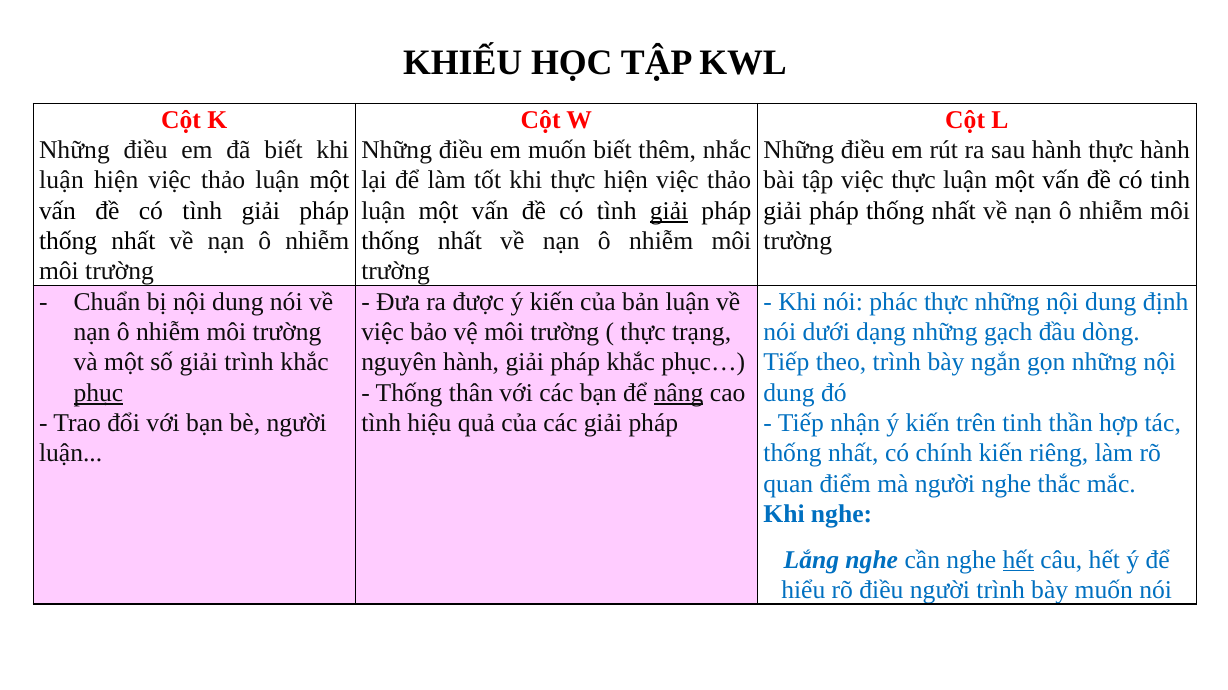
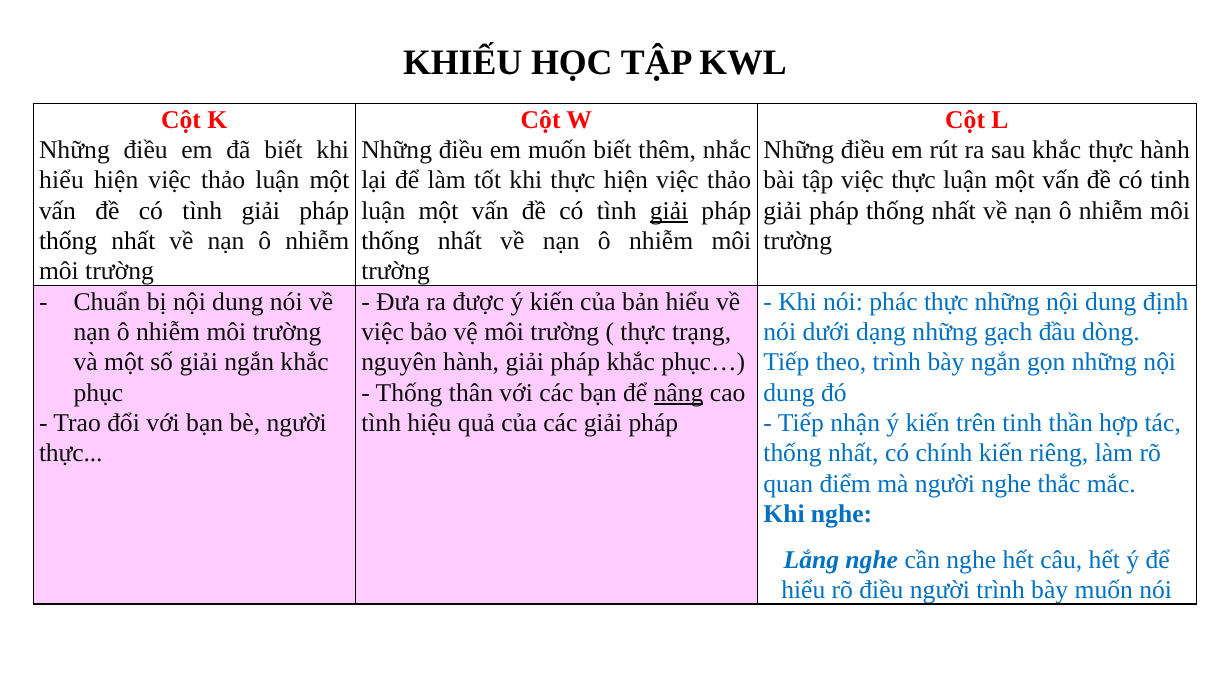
sau hành: hành -> khắc
luận at (61, 181): luận -> hiểu
bản luận: luận -> hiểu
giải trình: trình -> ngắn
phục underline: present -> none
luận at (71, 454): luận -> thực
hết at (1018, 560) underline: present -> none
